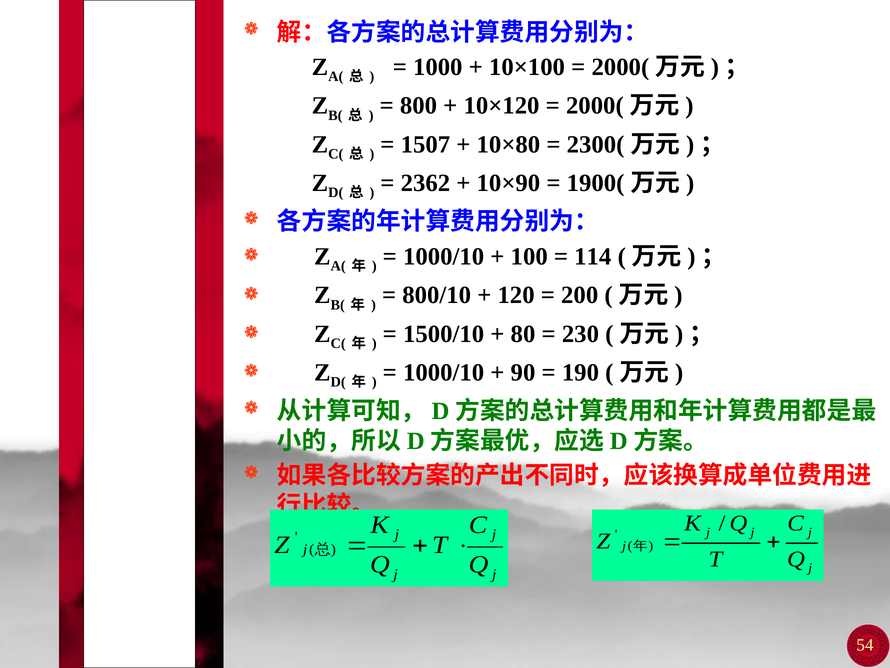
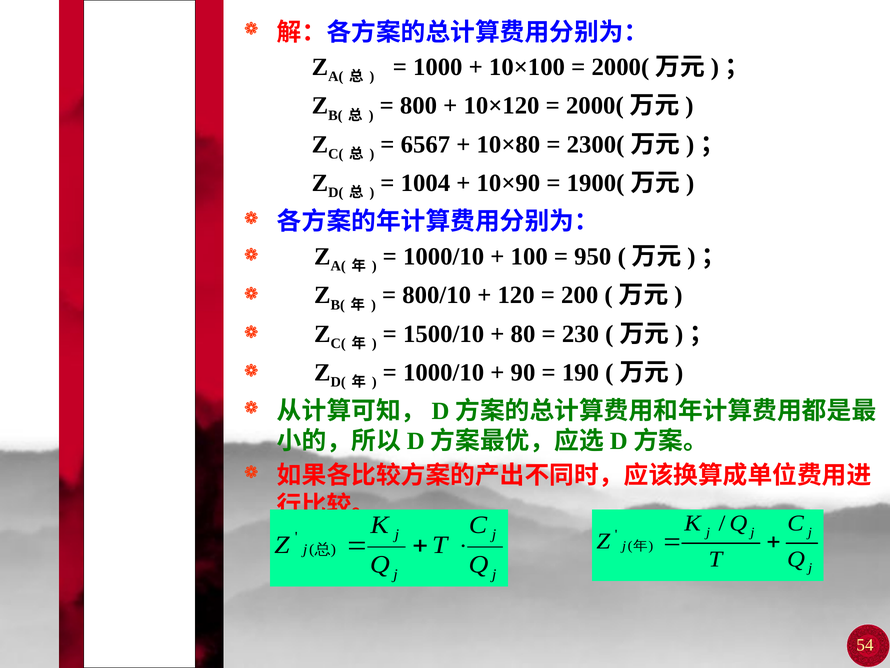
1507: 1507 -> 6567
2362: 2362 -> 1004
114: 114 -> 950
